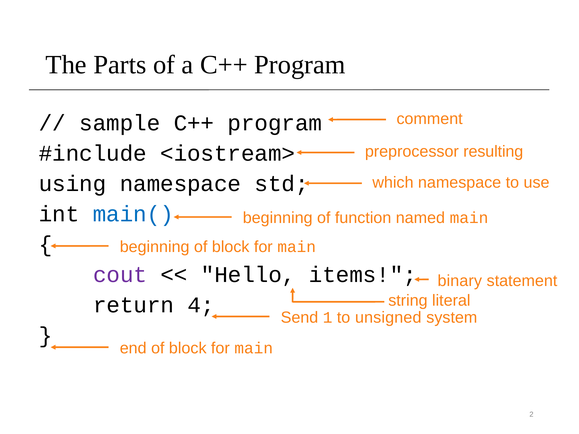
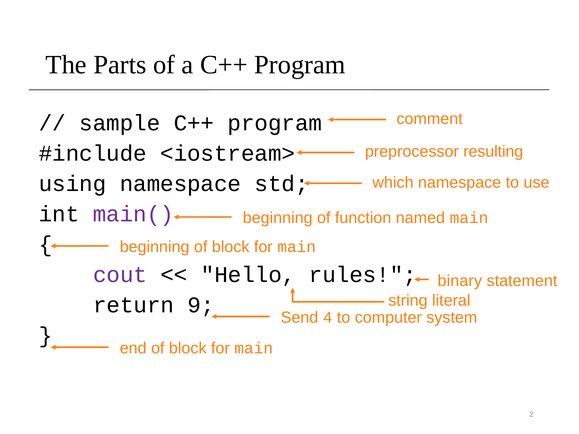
main( colour: blue -> purple
items: items -> rules
4: 4 -> 9
1: 1 -> 4
unsigned: unsigned -> computer
